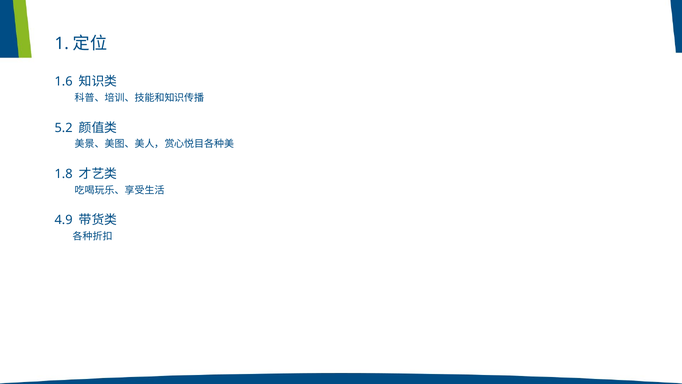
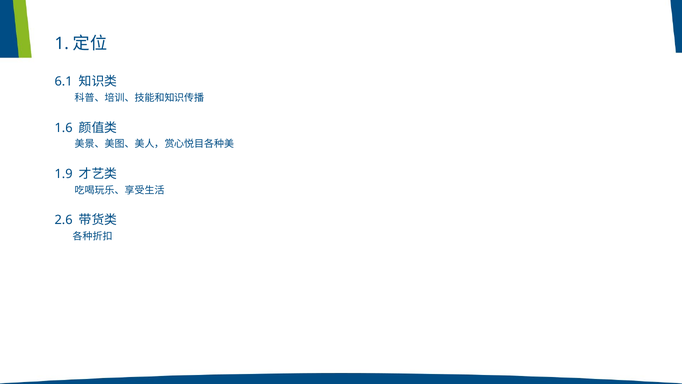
1.6: 1.6 -> 6.1
5.2: 5.2 -> 1.6
1.8: 1.8 -> 1.9
4.9: 4.9 -> 2.6
